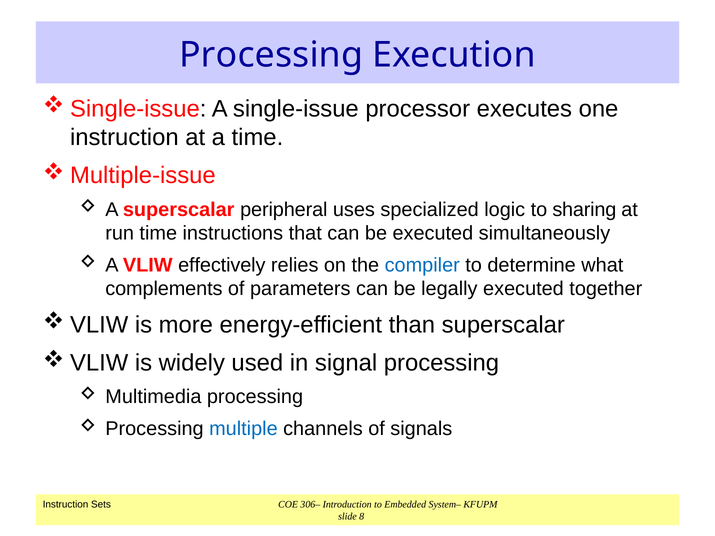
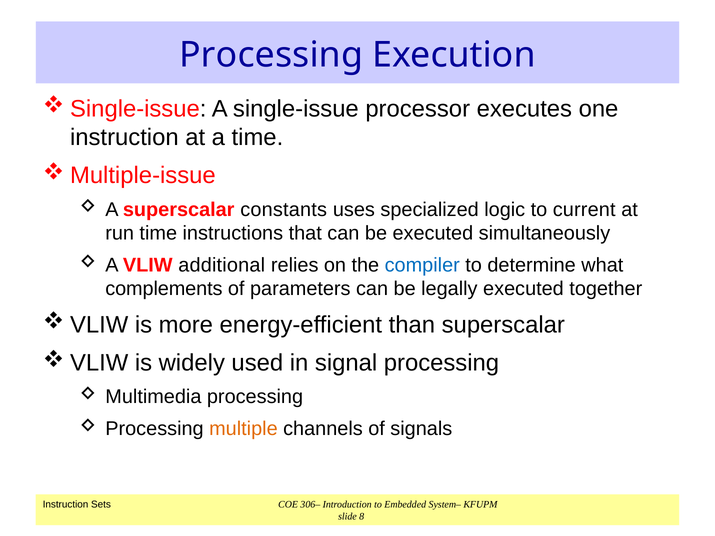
peripheral: peripheral -> constants
sharing: sharing -> current
effectively: effectively -> additional
multiple colour: blue -> orange
